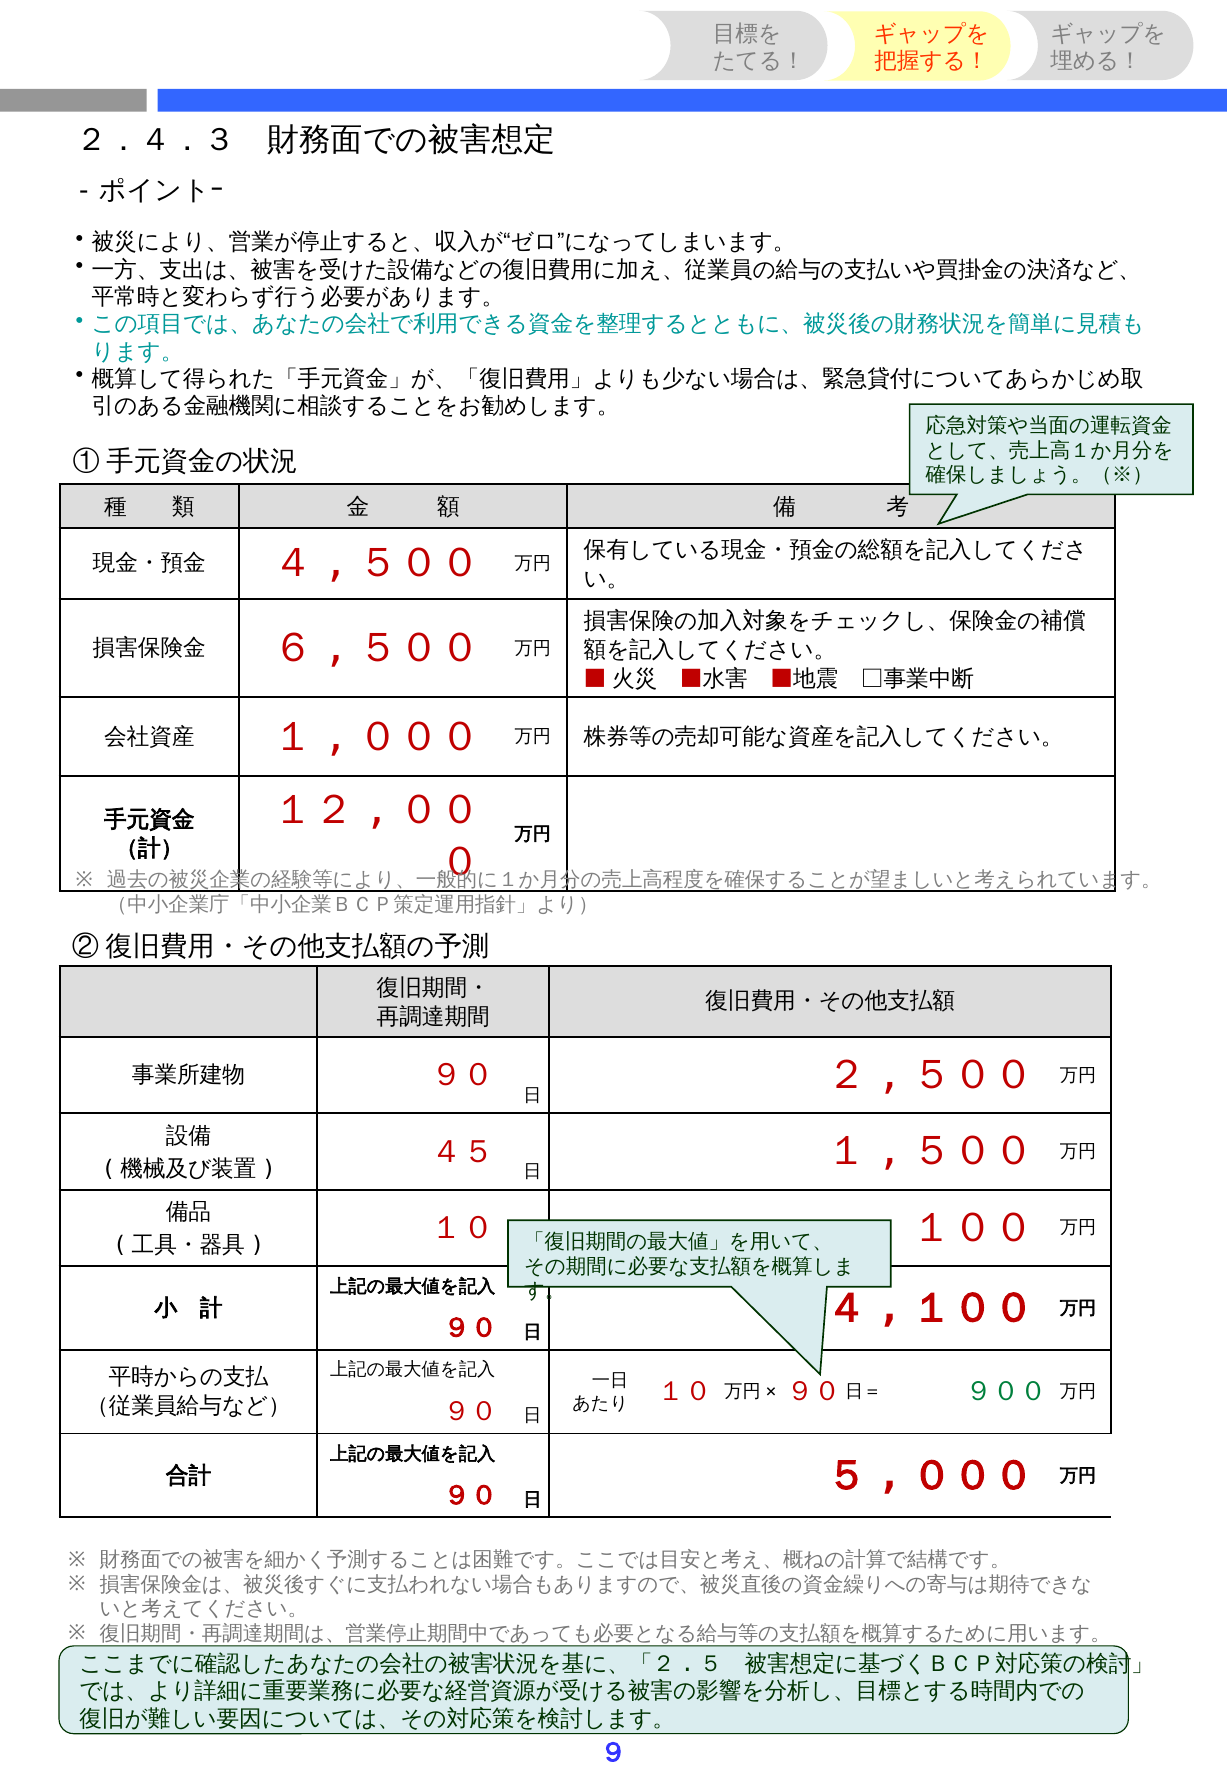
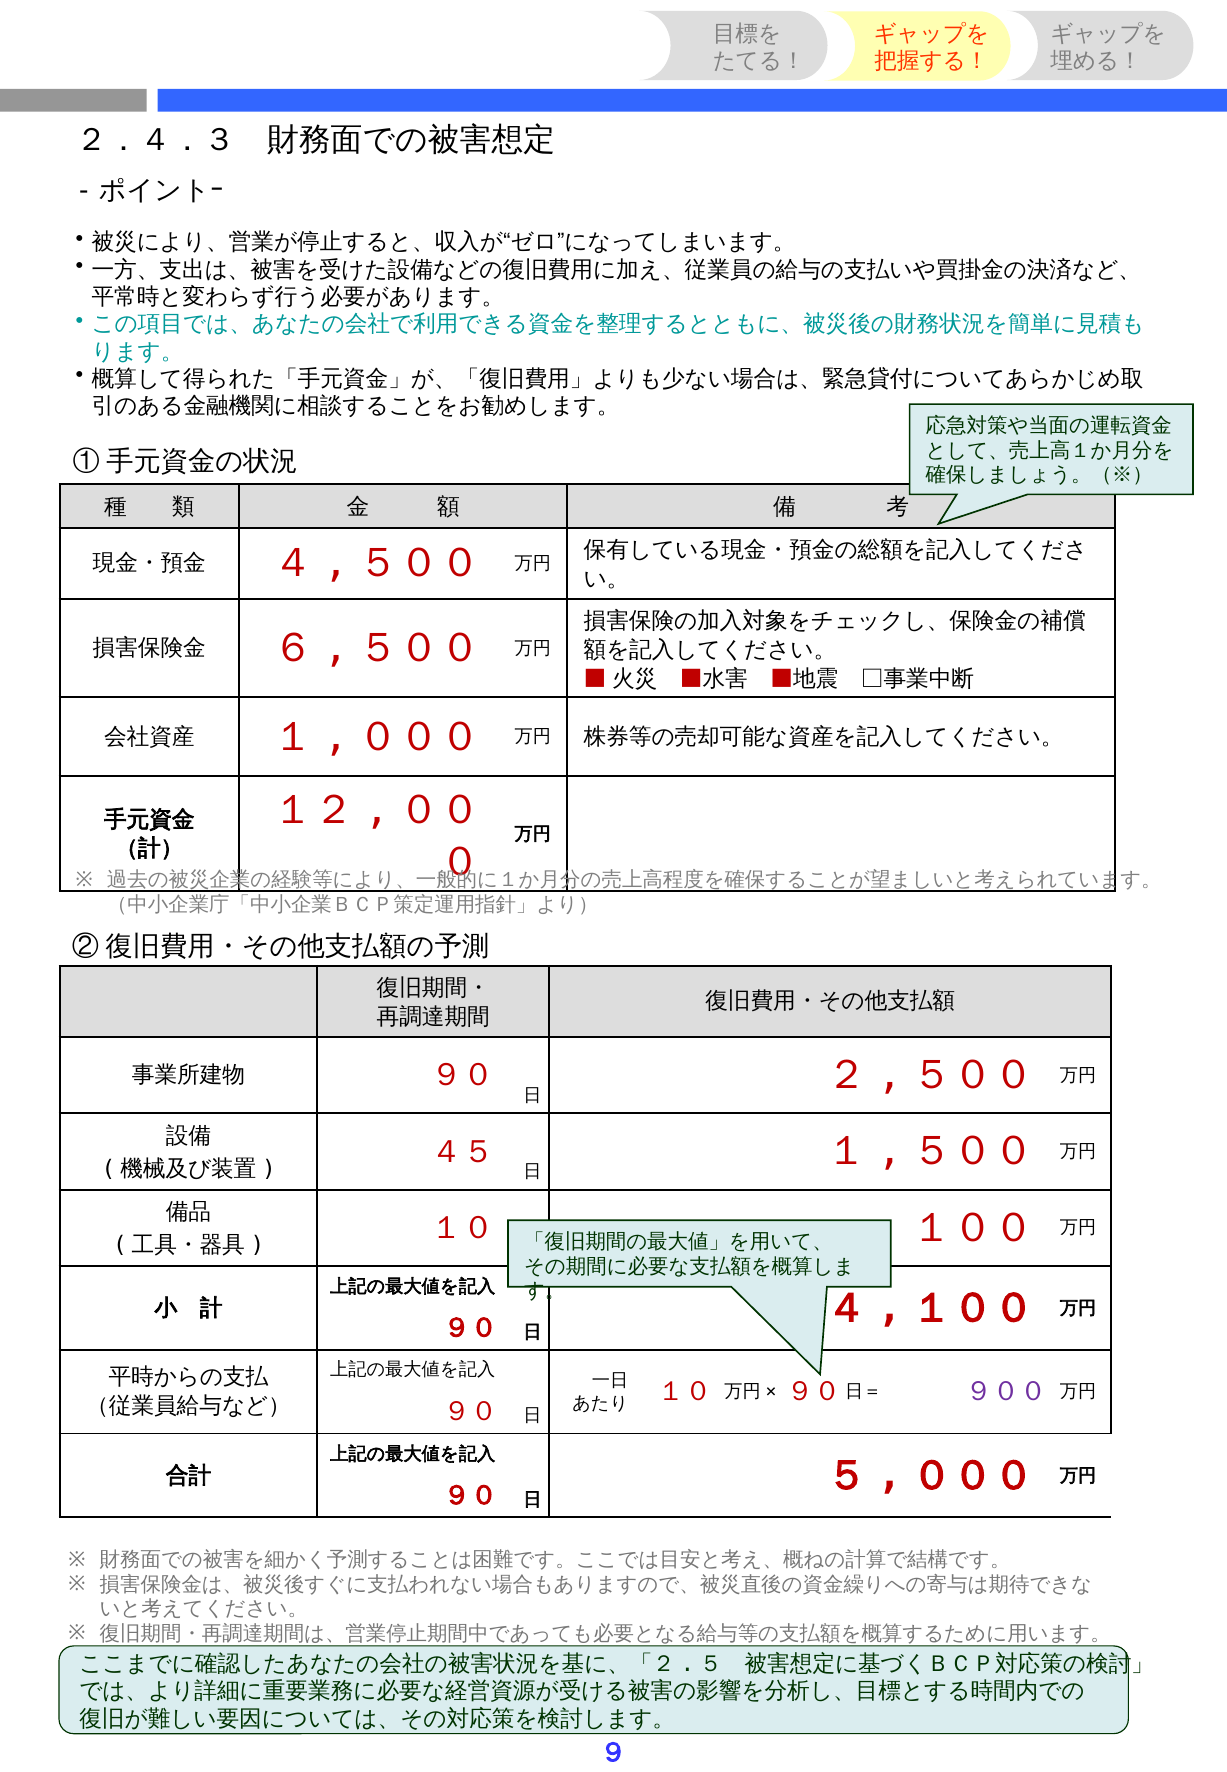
９００ colour: green -> purple
